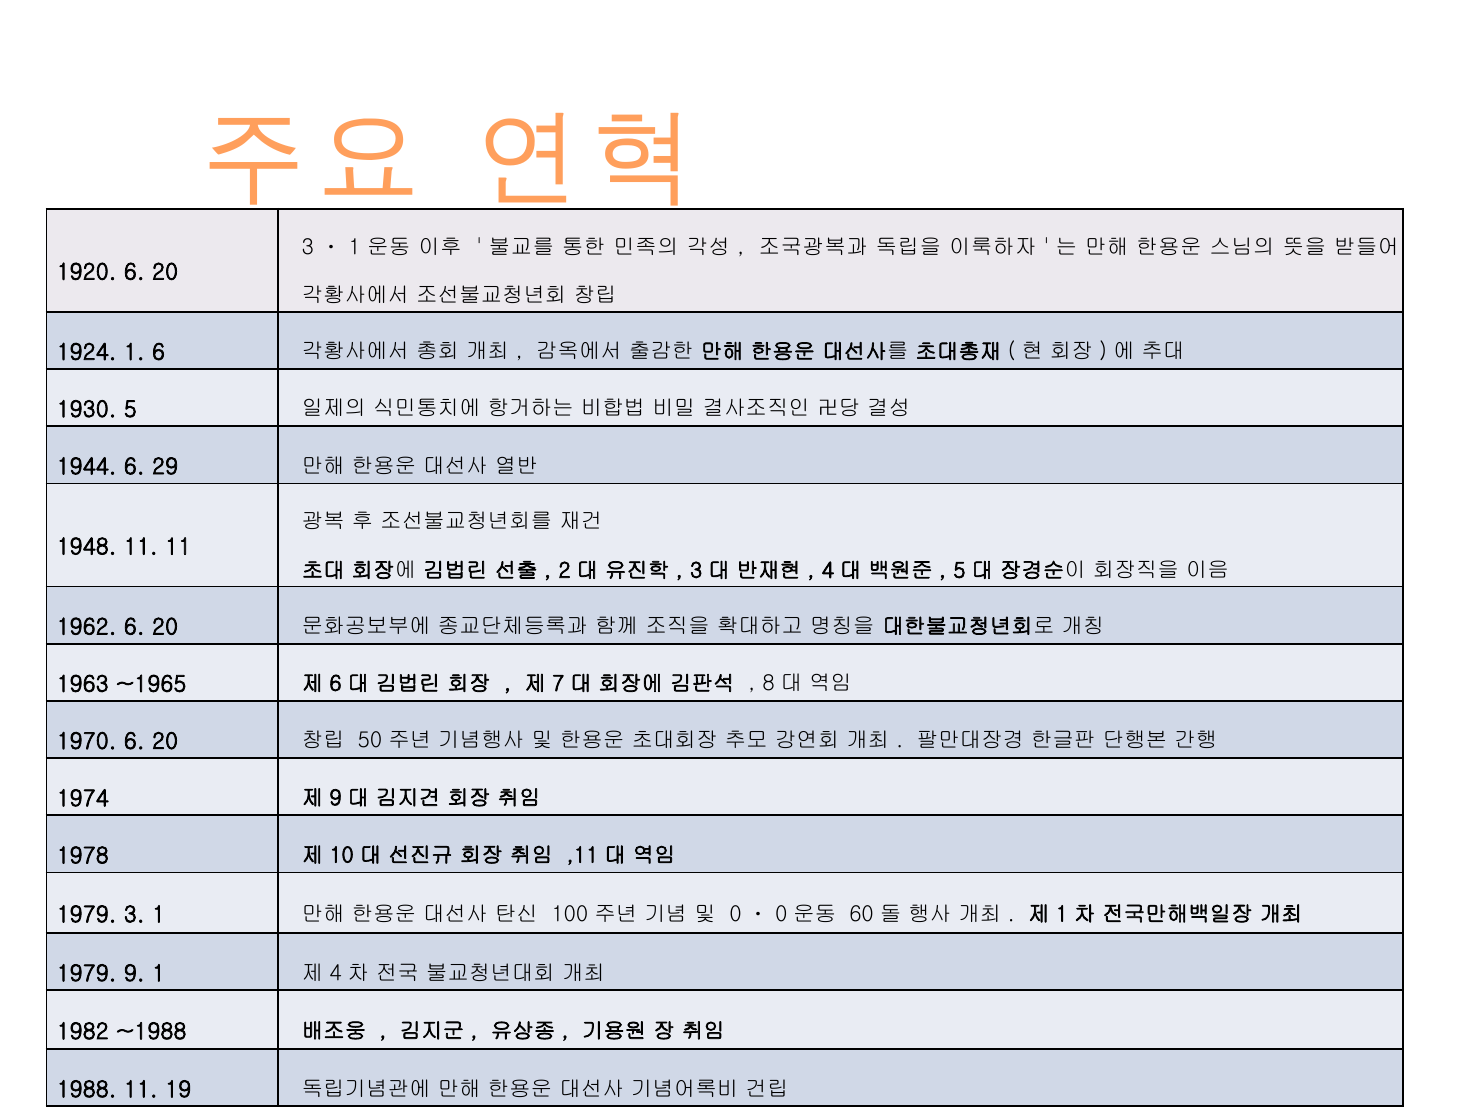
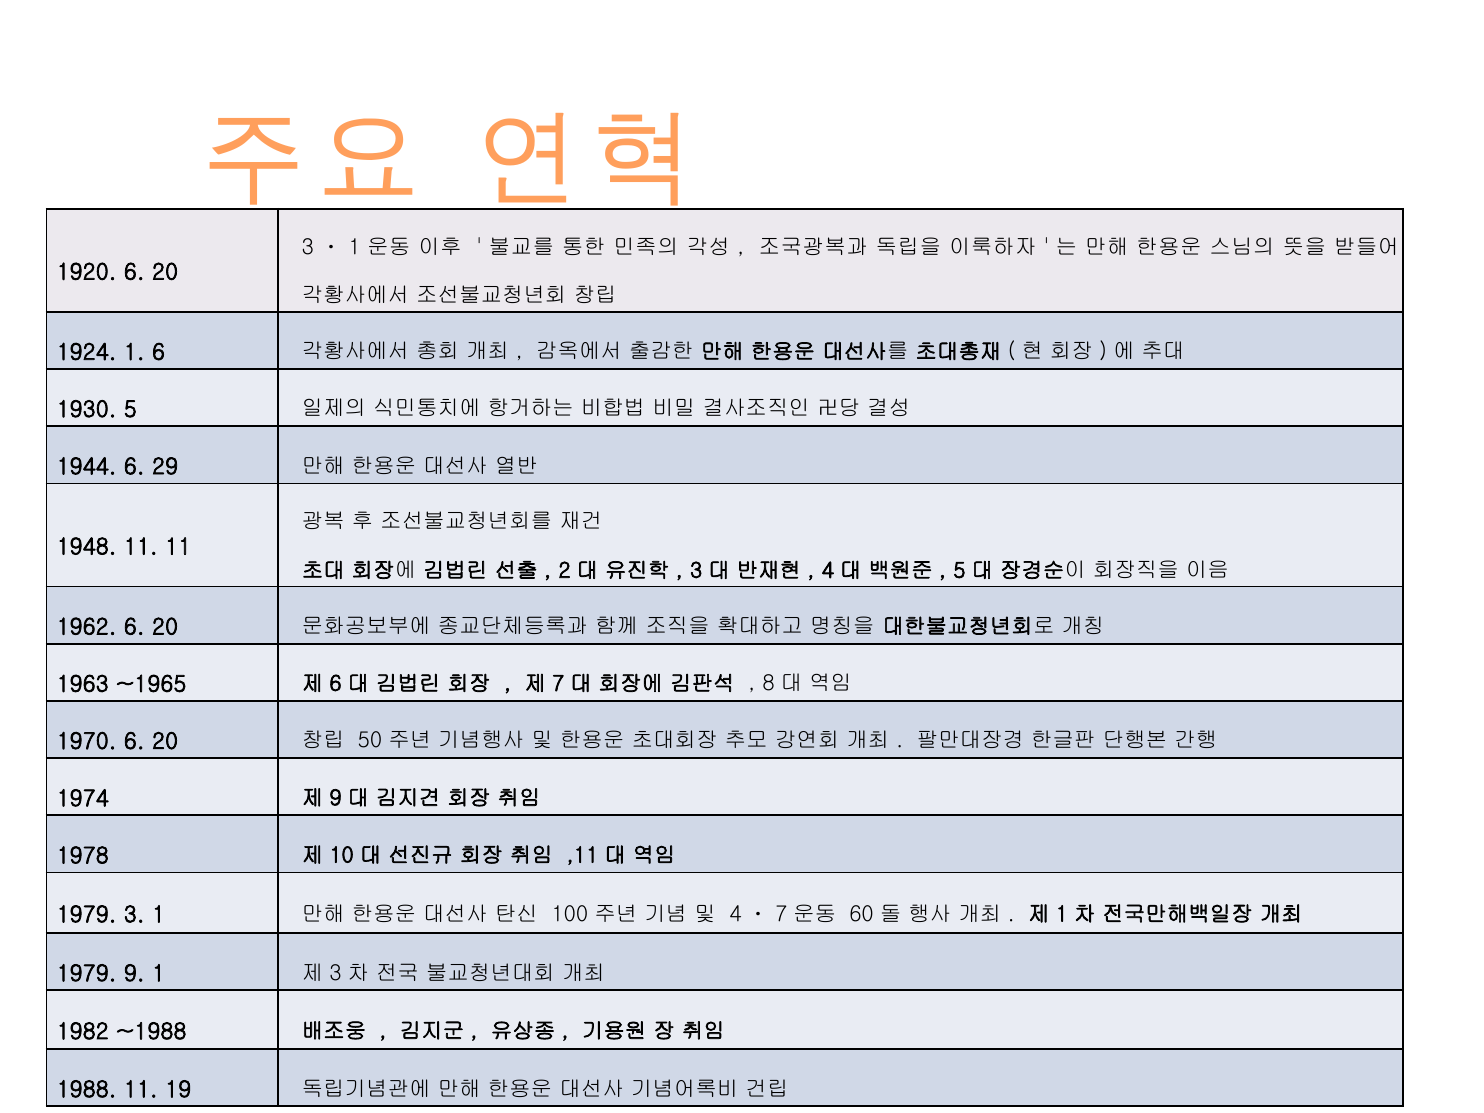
0 at (736, 914): 0 -> 4
0 at (781, 914): 0 -> 7
4 at (335, 973): 4 -> 3
